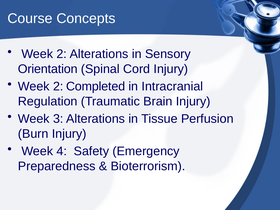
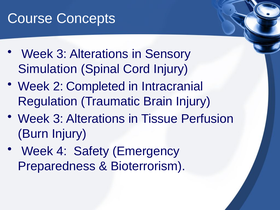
2 at (62, 54): 2 -> 3
Orientation: Orientation -> Simulation
